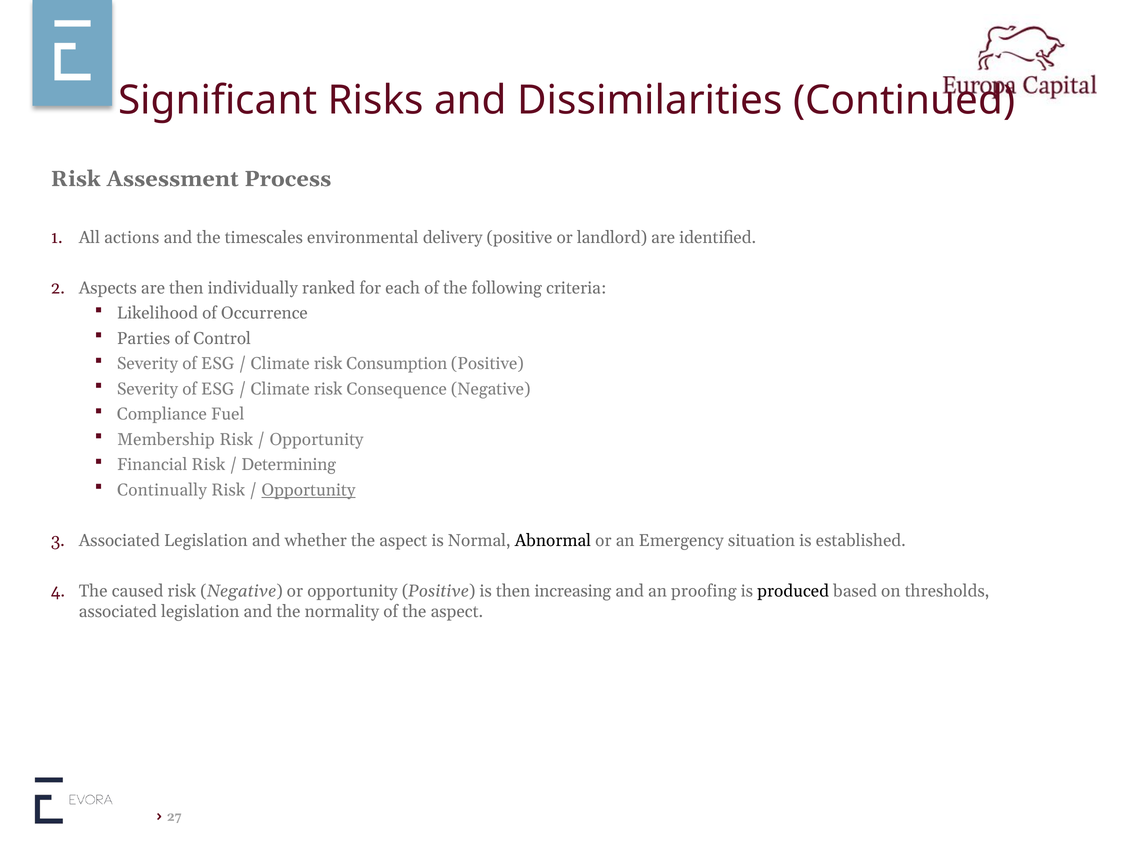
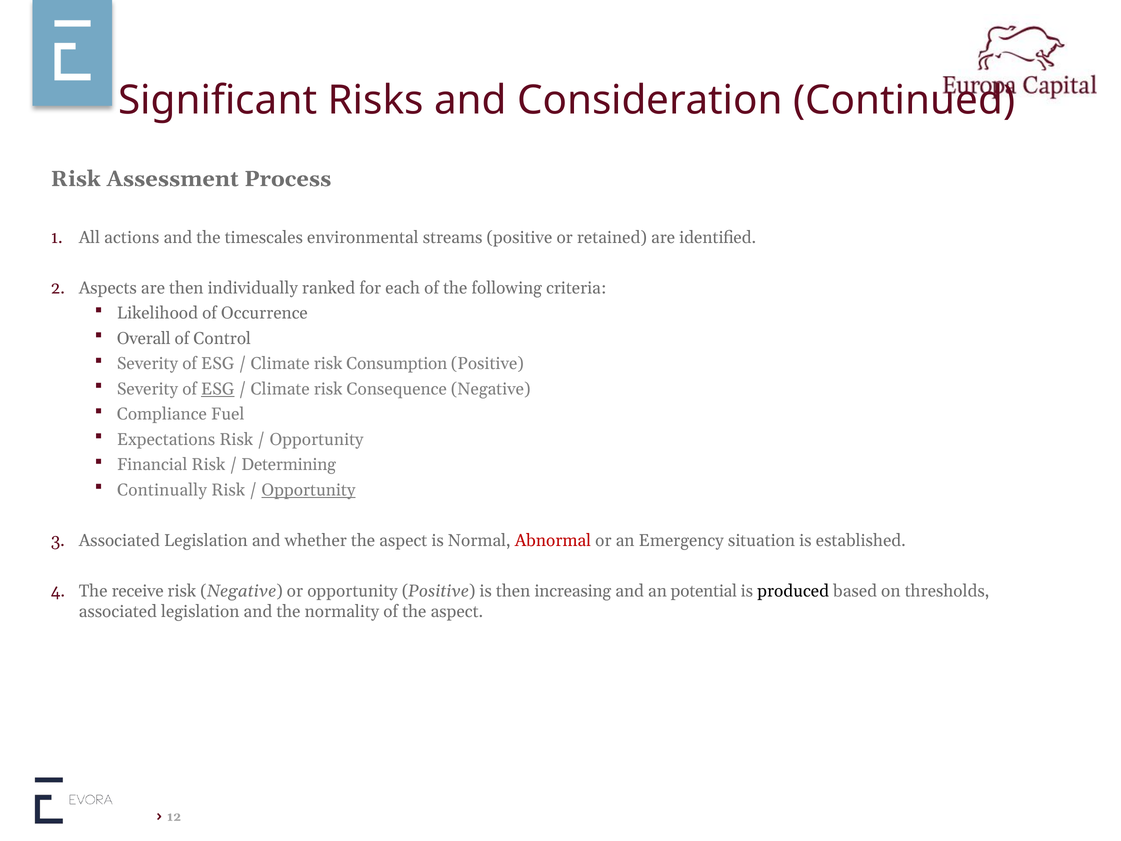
Dissimilarities: Dissimilarities -> Consideration
delivery: delivery -> streams
landlord: landlord -> retained
Parties: Parties -> Overall
ESG at (218, 389) underline: none -> present
Membership: Membership -> Expectations
Abnormal colour: black -> red
caused: caused -> receive
proofing: proofing -> potential
27: 27 -> 12
